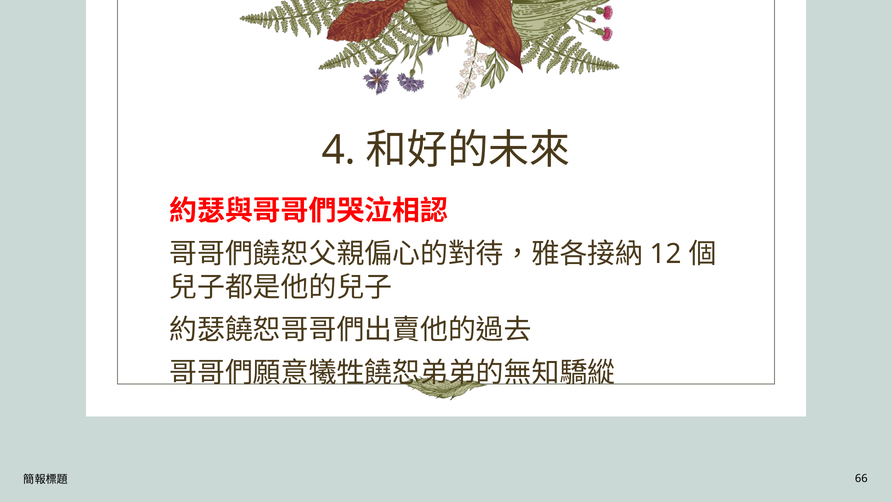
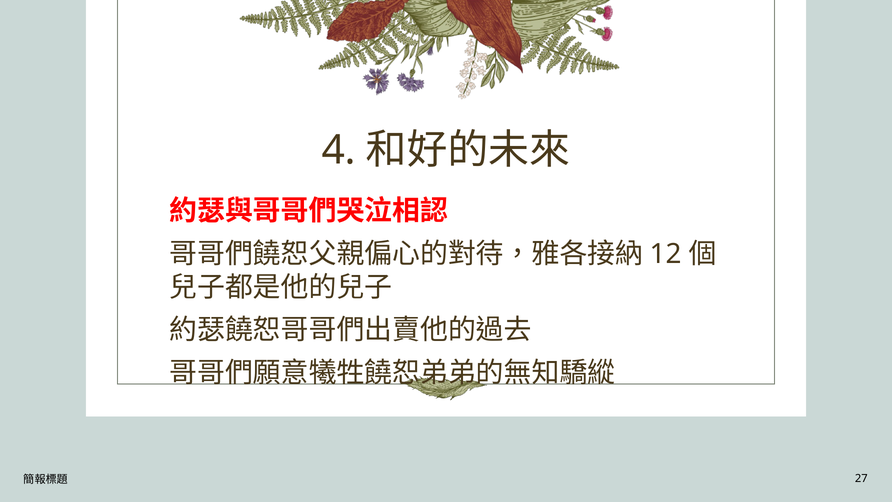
66: 66 -> 27
